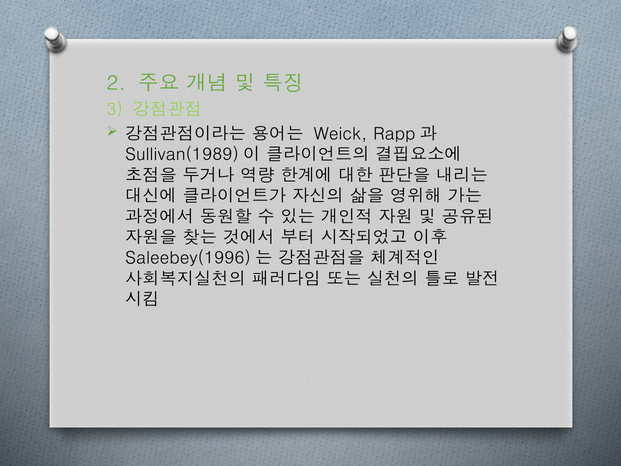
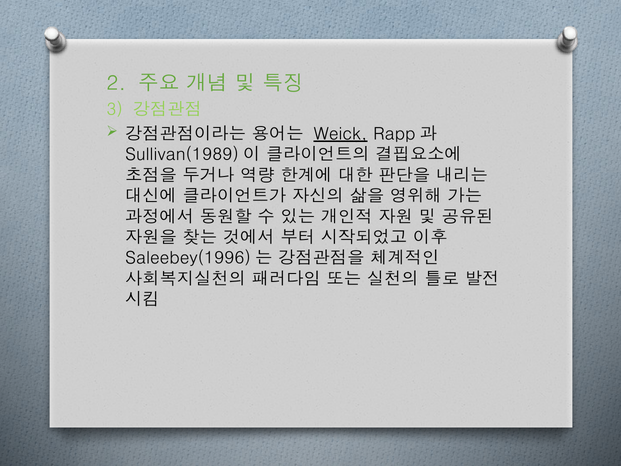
Weick underline: none -> present
